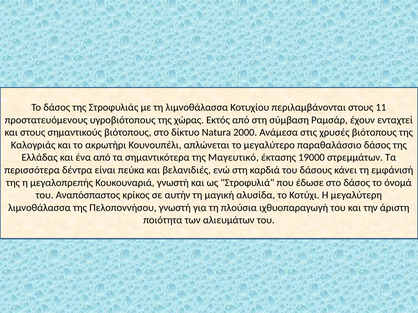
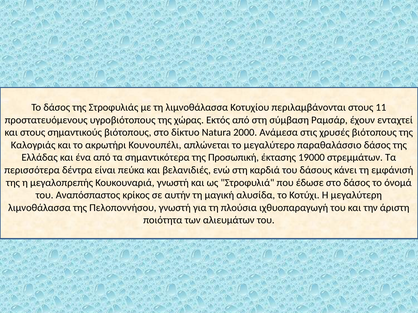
Μαγευτικό: Μαγευτικό -> Προσωπική
